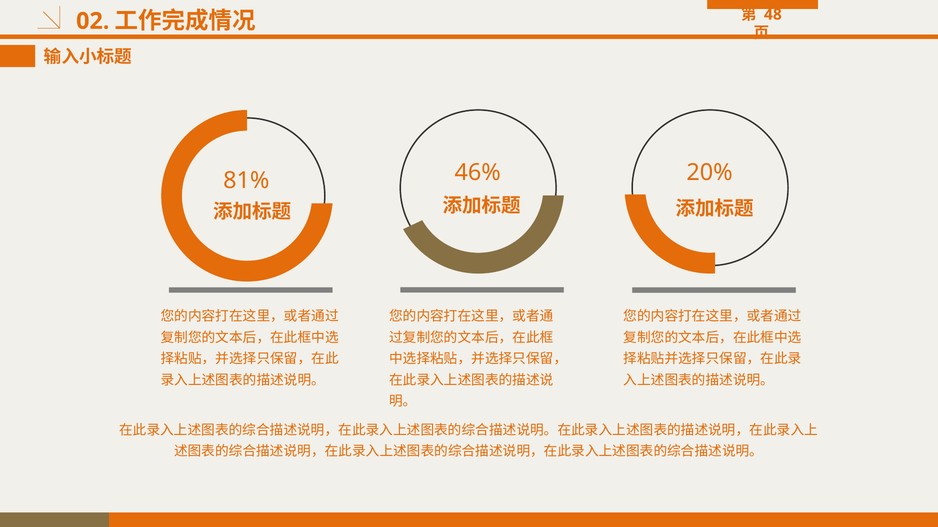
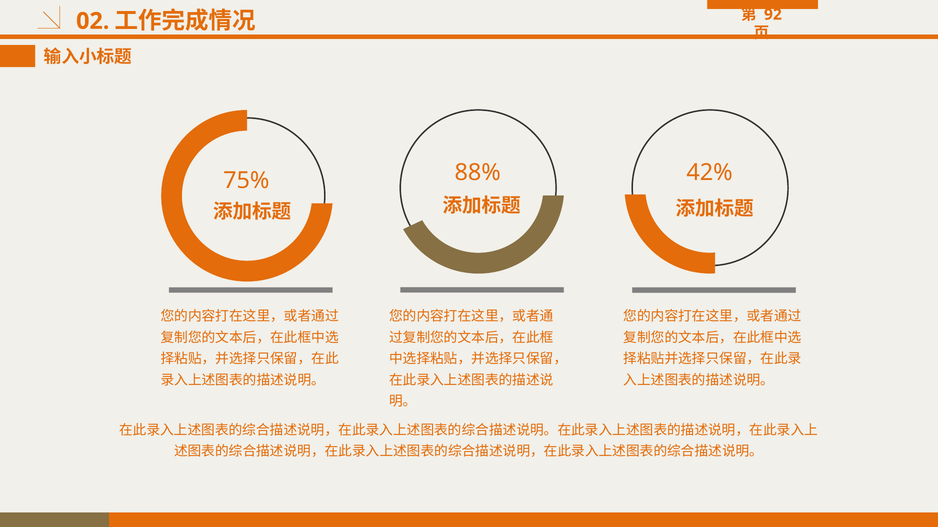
48: 48 -> 92
46%: 46% -> 88%
20%: 20% -> 42%
81%: 81% -> 75%
